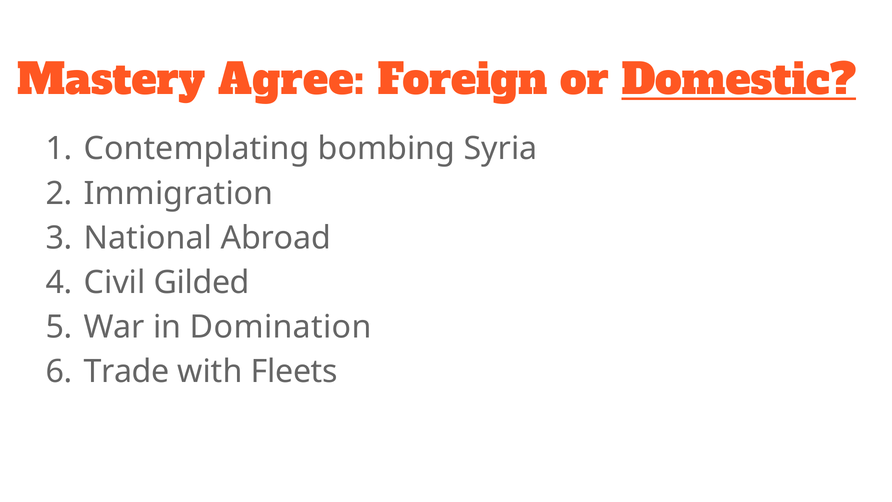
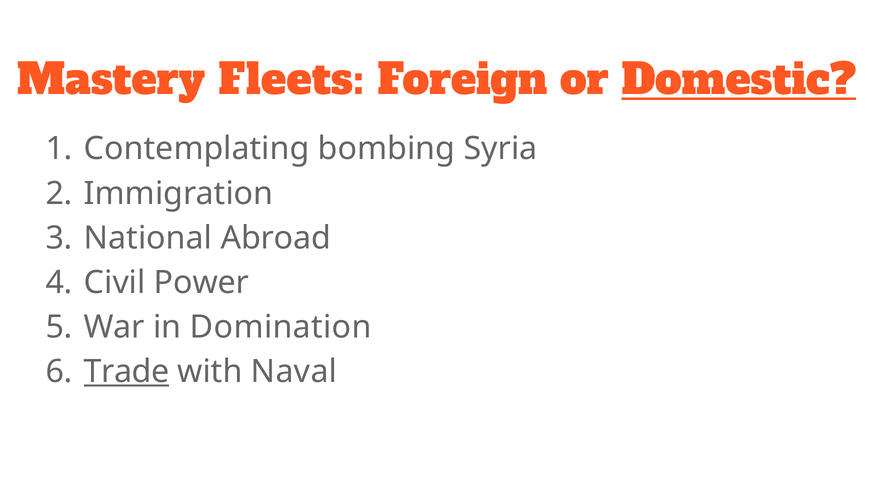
Agree: Agree -> Fleets
Gilded: Gilded -> Power
Trade underline: none -> present
Fleets: Fleets -> Naval
